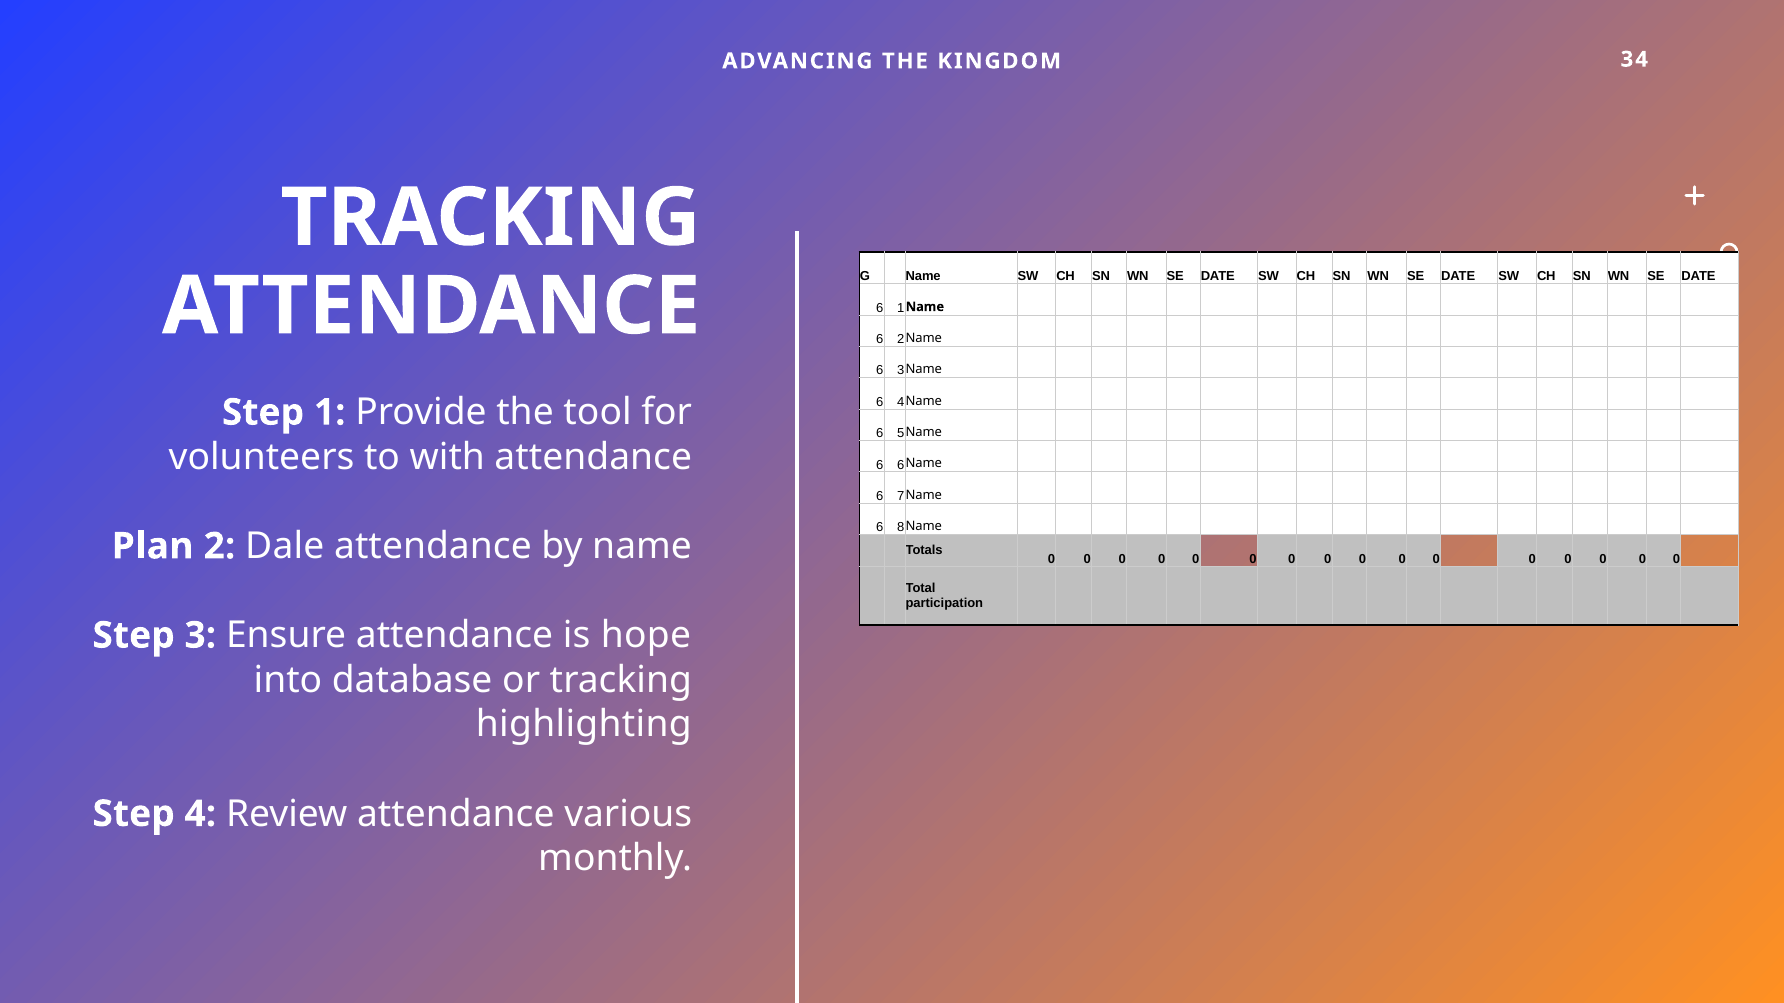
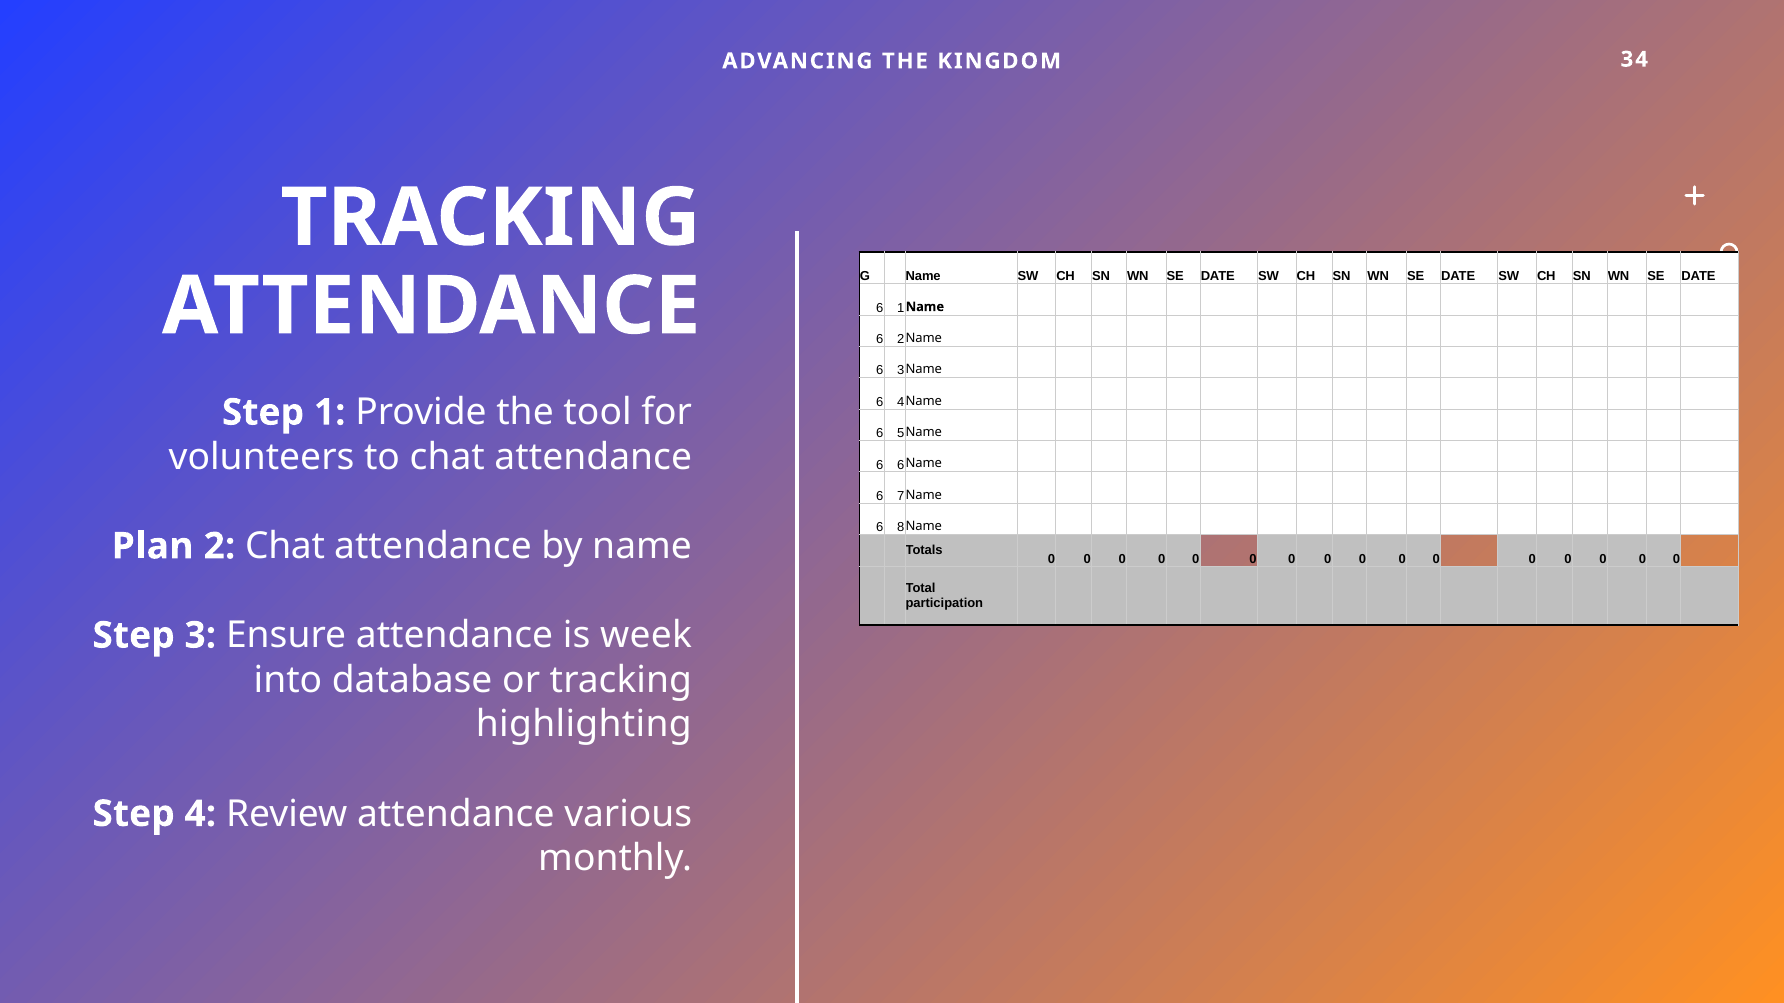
to with: with -> chat
2 Dale: Dale -> Chat
hope: hope -> week
